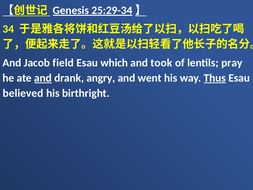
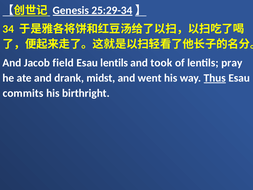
Esau which: which -> lentils
and at (43, 78) underline: present -> none
angry: angry -> midst
believed: believed -> commits
